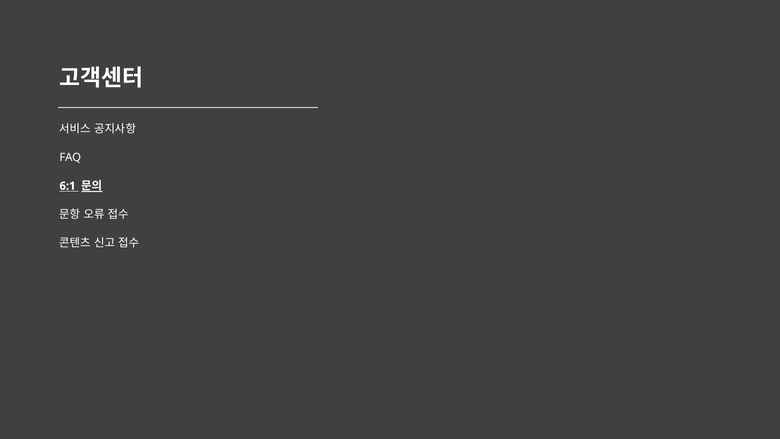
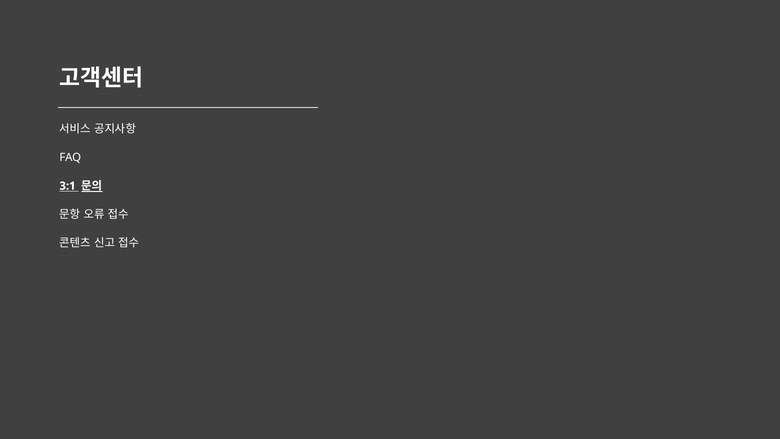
6:1: 6:1 -> 3:1
